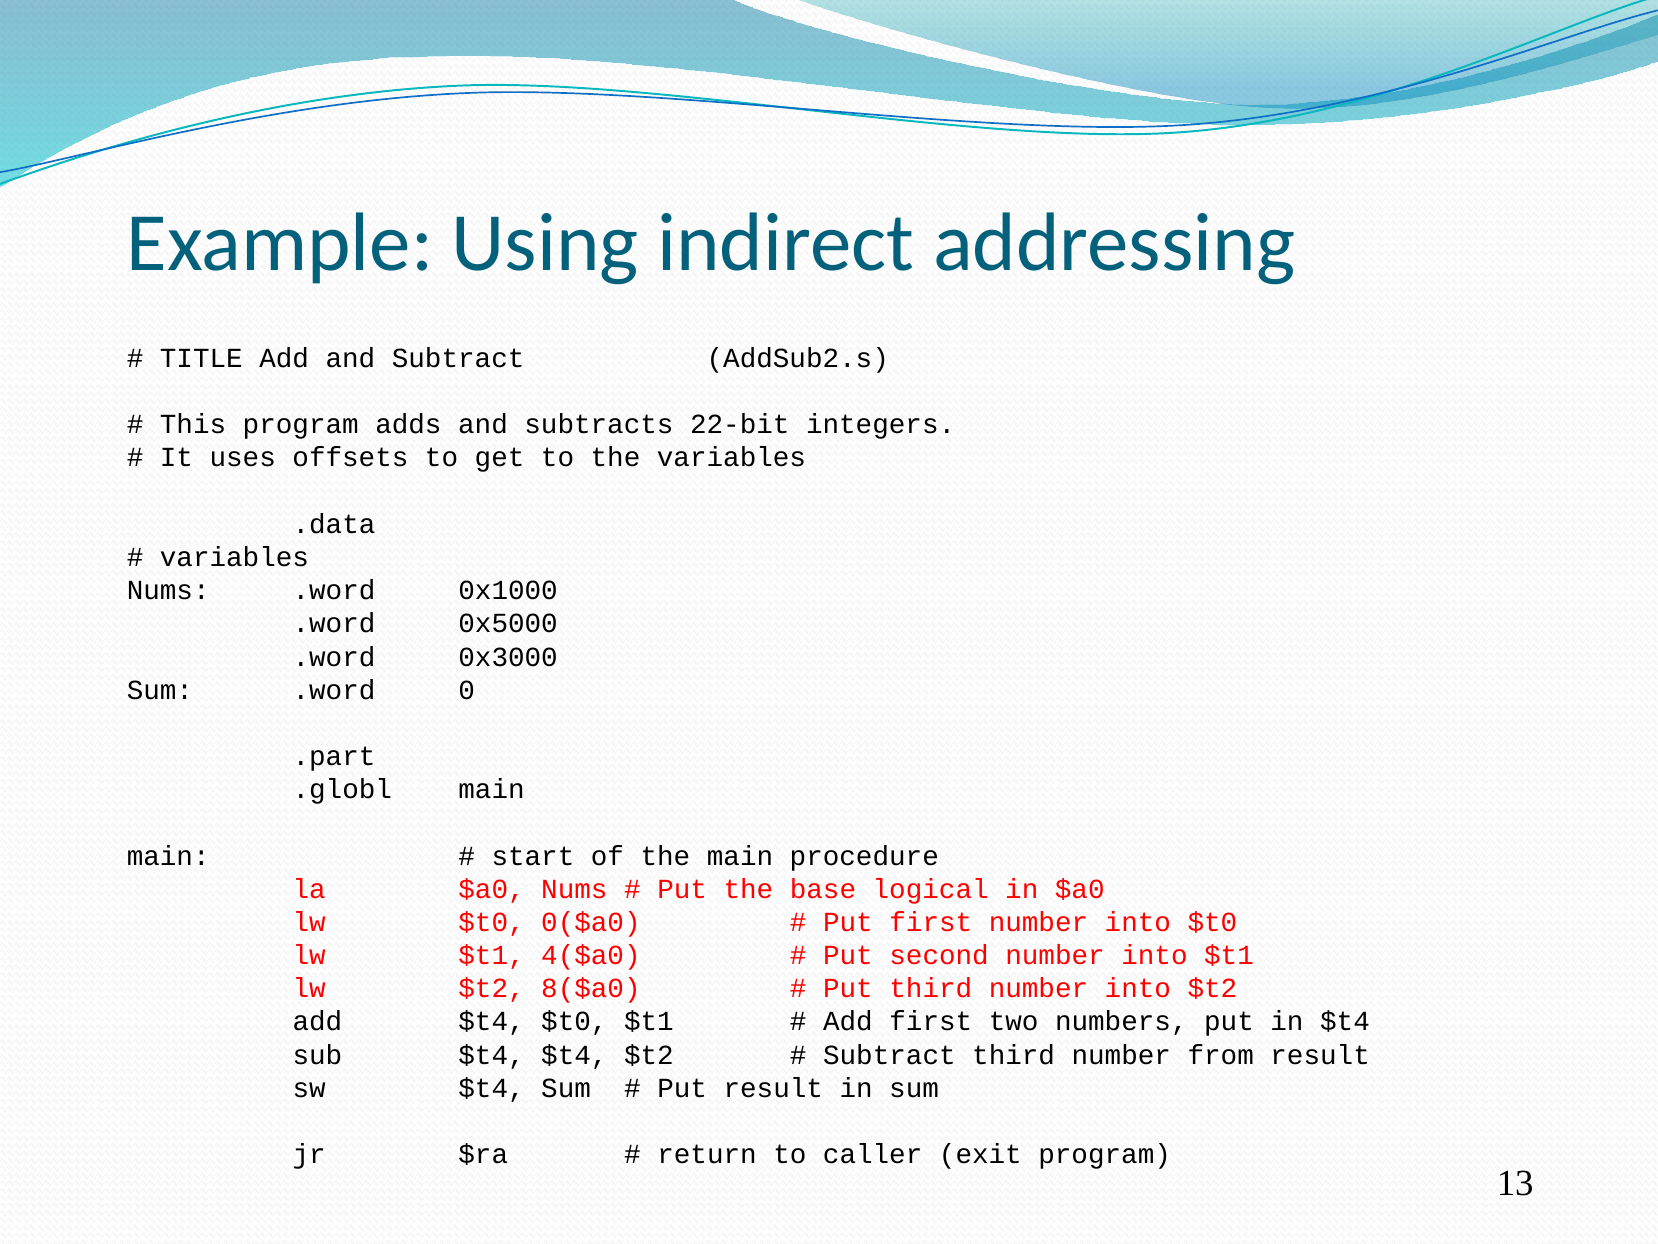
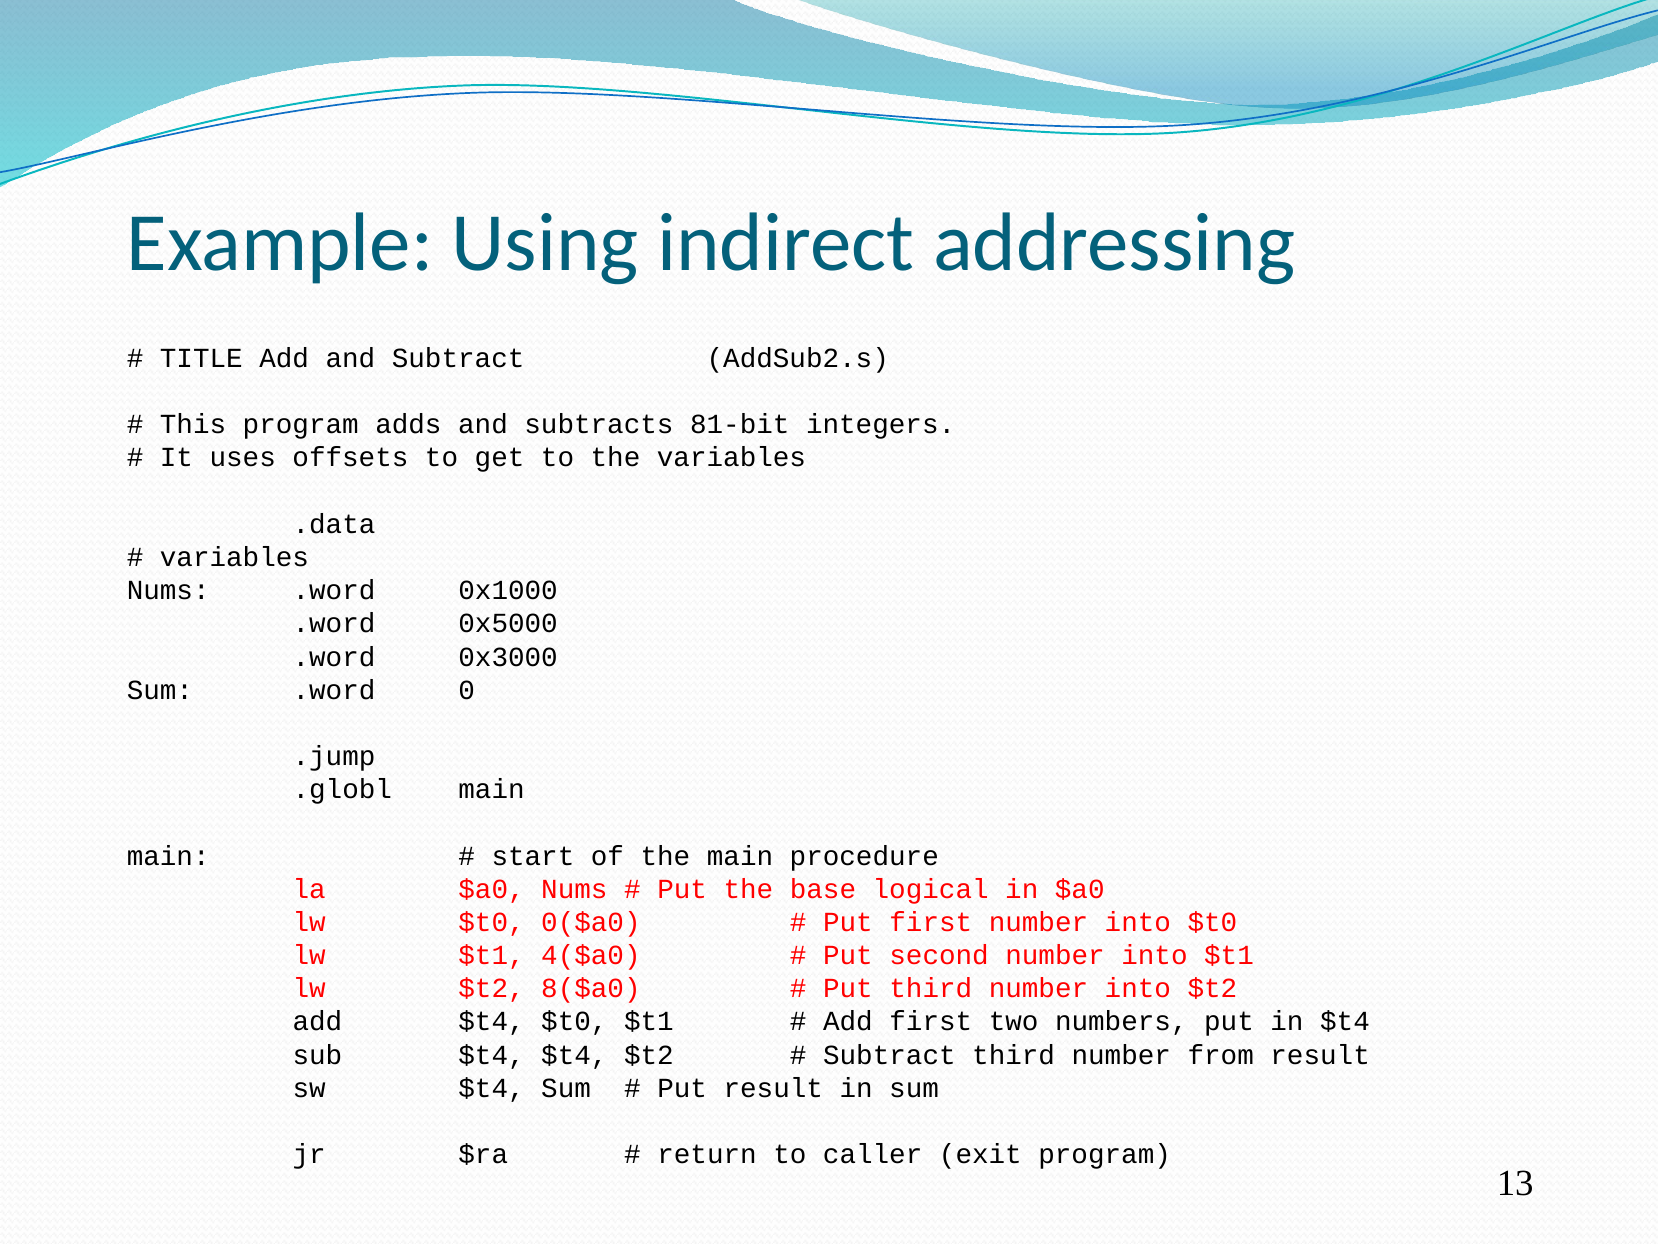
22-bit: 22-bit -> 81-bit
.part: .part -> .jump
